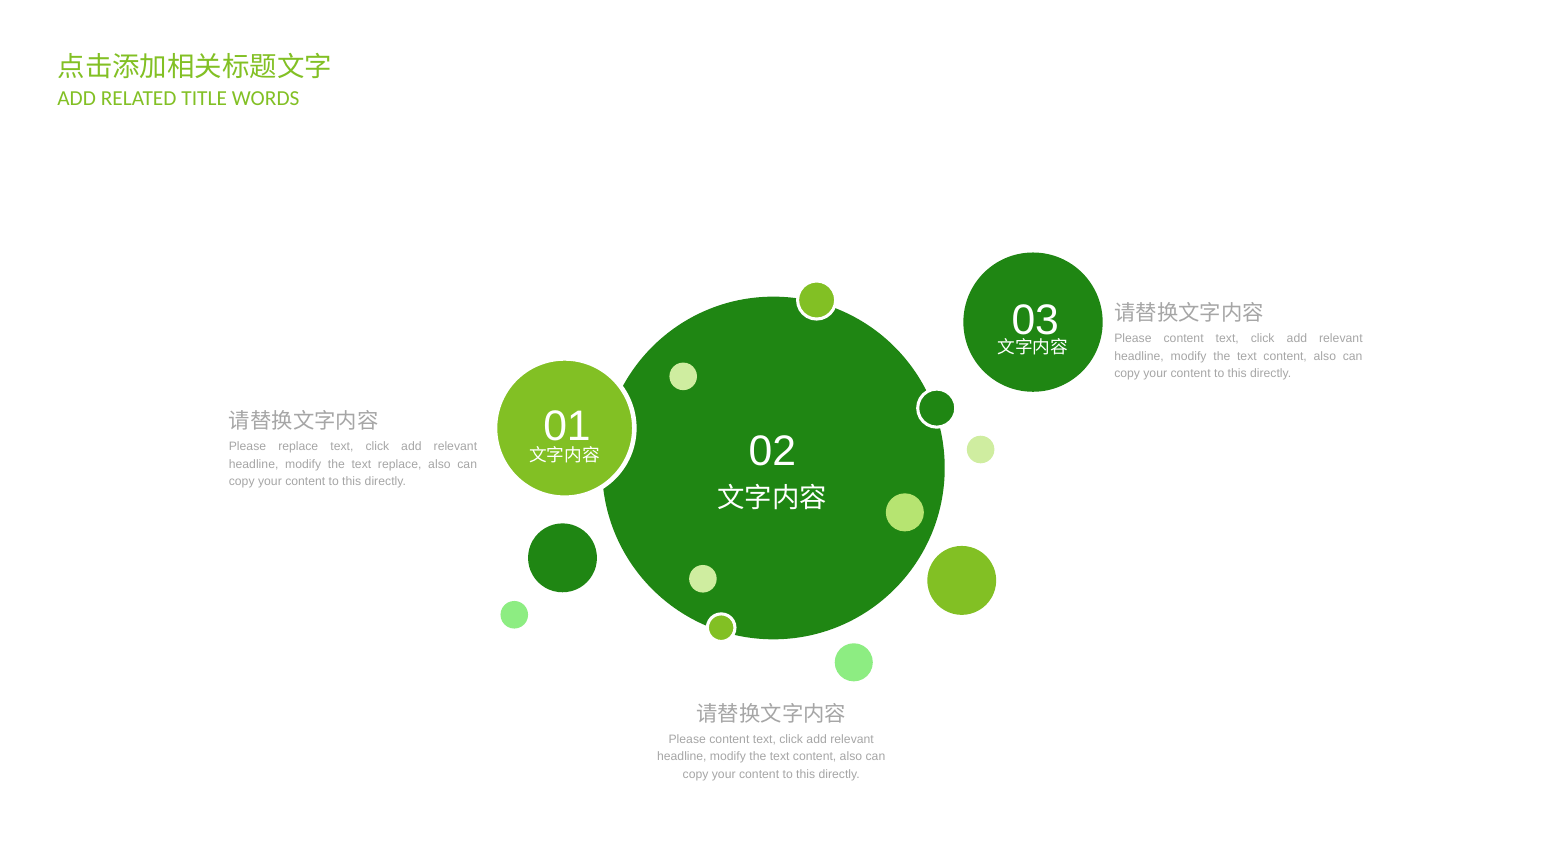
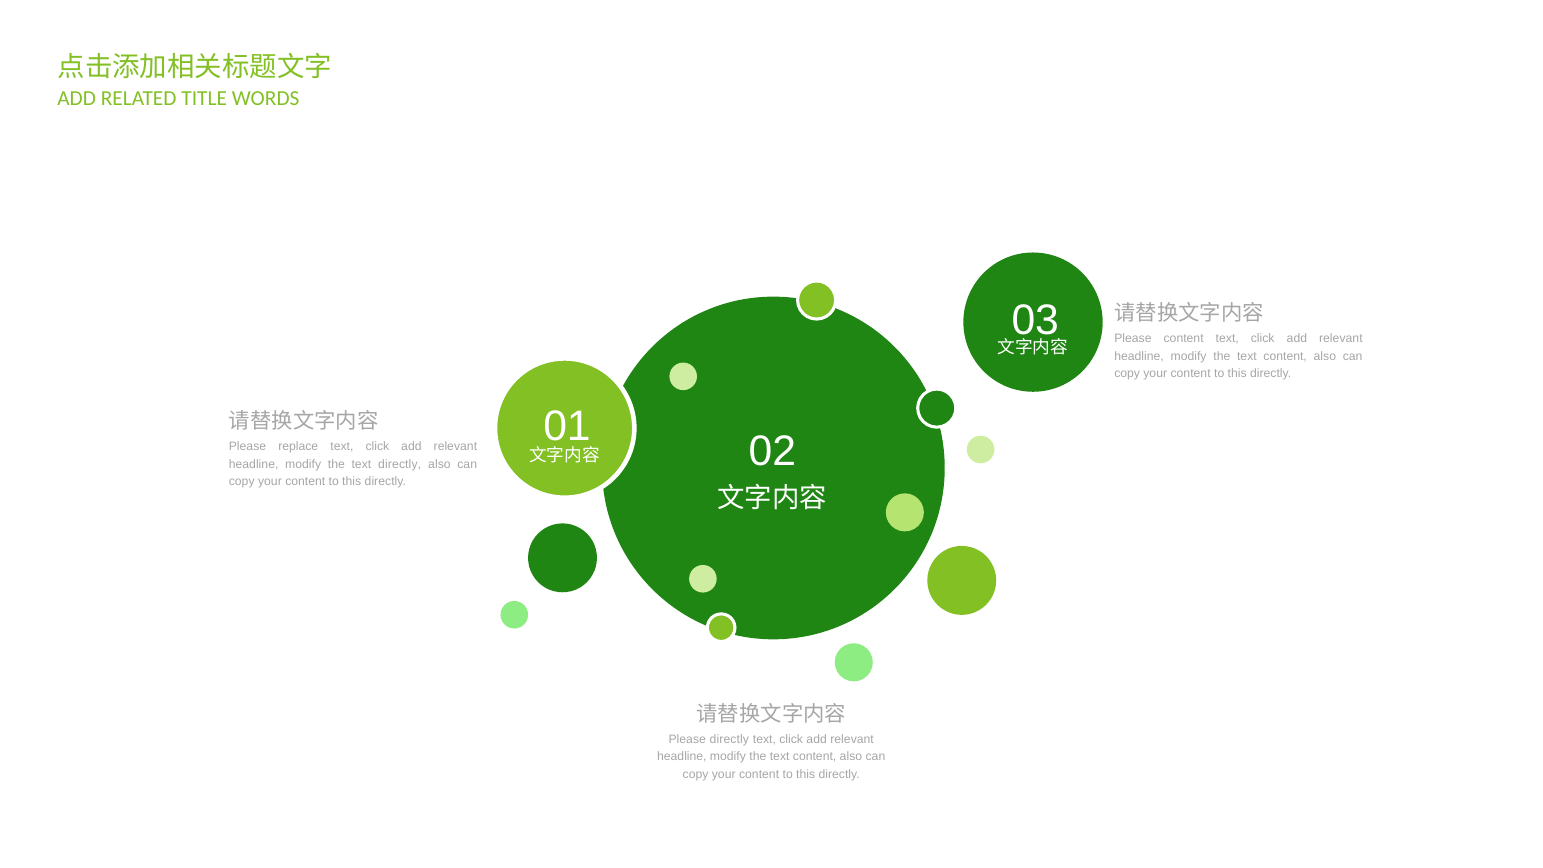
text replace: replace -> directly
content at (729, 739): content -> directly
